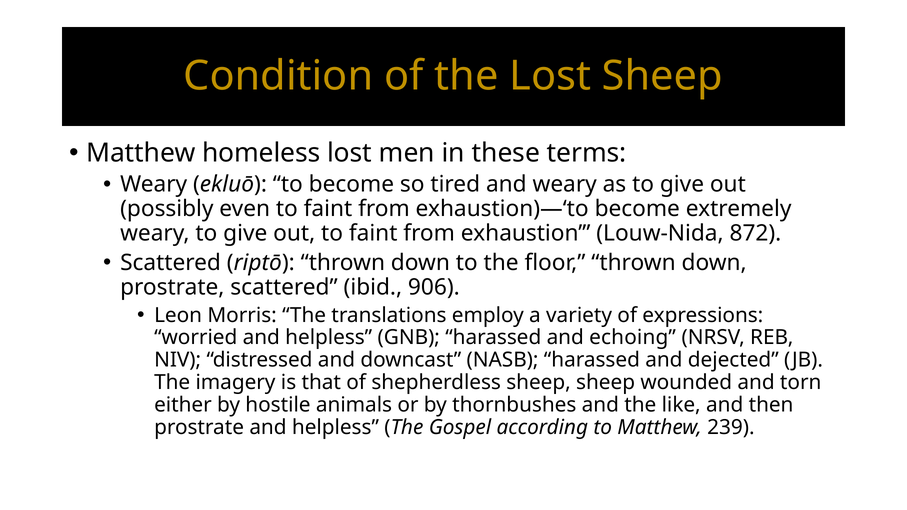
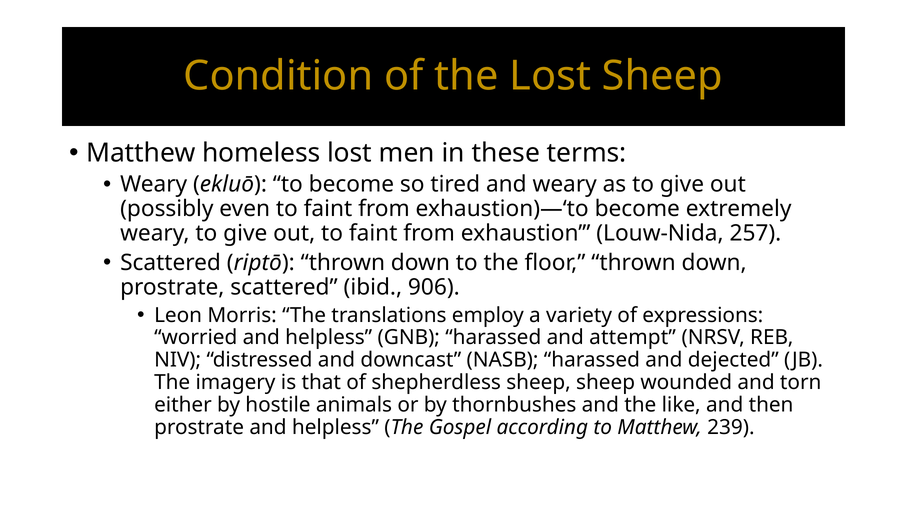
872: 872 -> 257
echoing: echoing -> attempt
